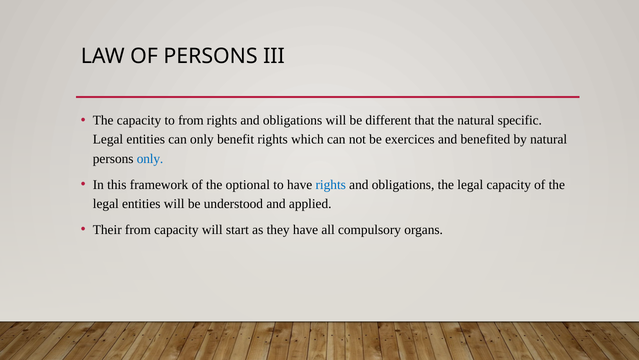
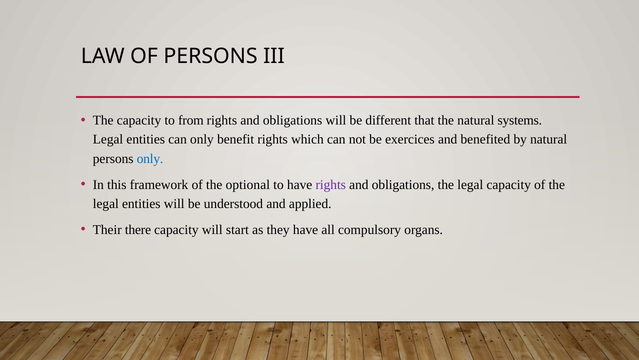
specific: specific -> systems
rights at (331, 184) colour: blue -> purple
Their from: from -> there
